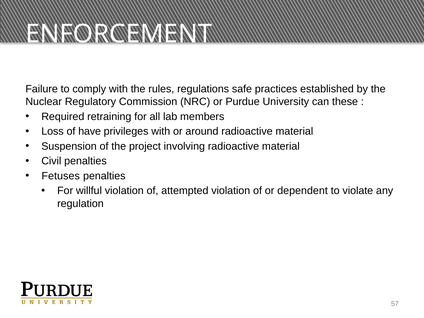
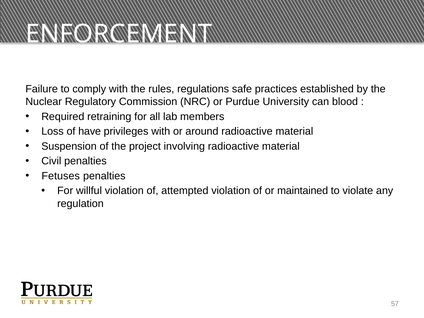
these: these -> blood
dependent: dependent -> maintained
